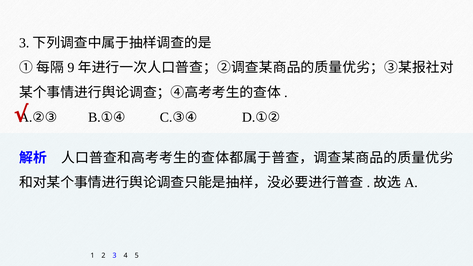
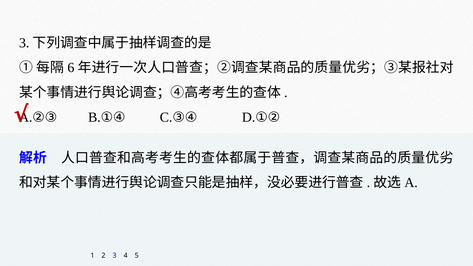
9: 9 -> 6
